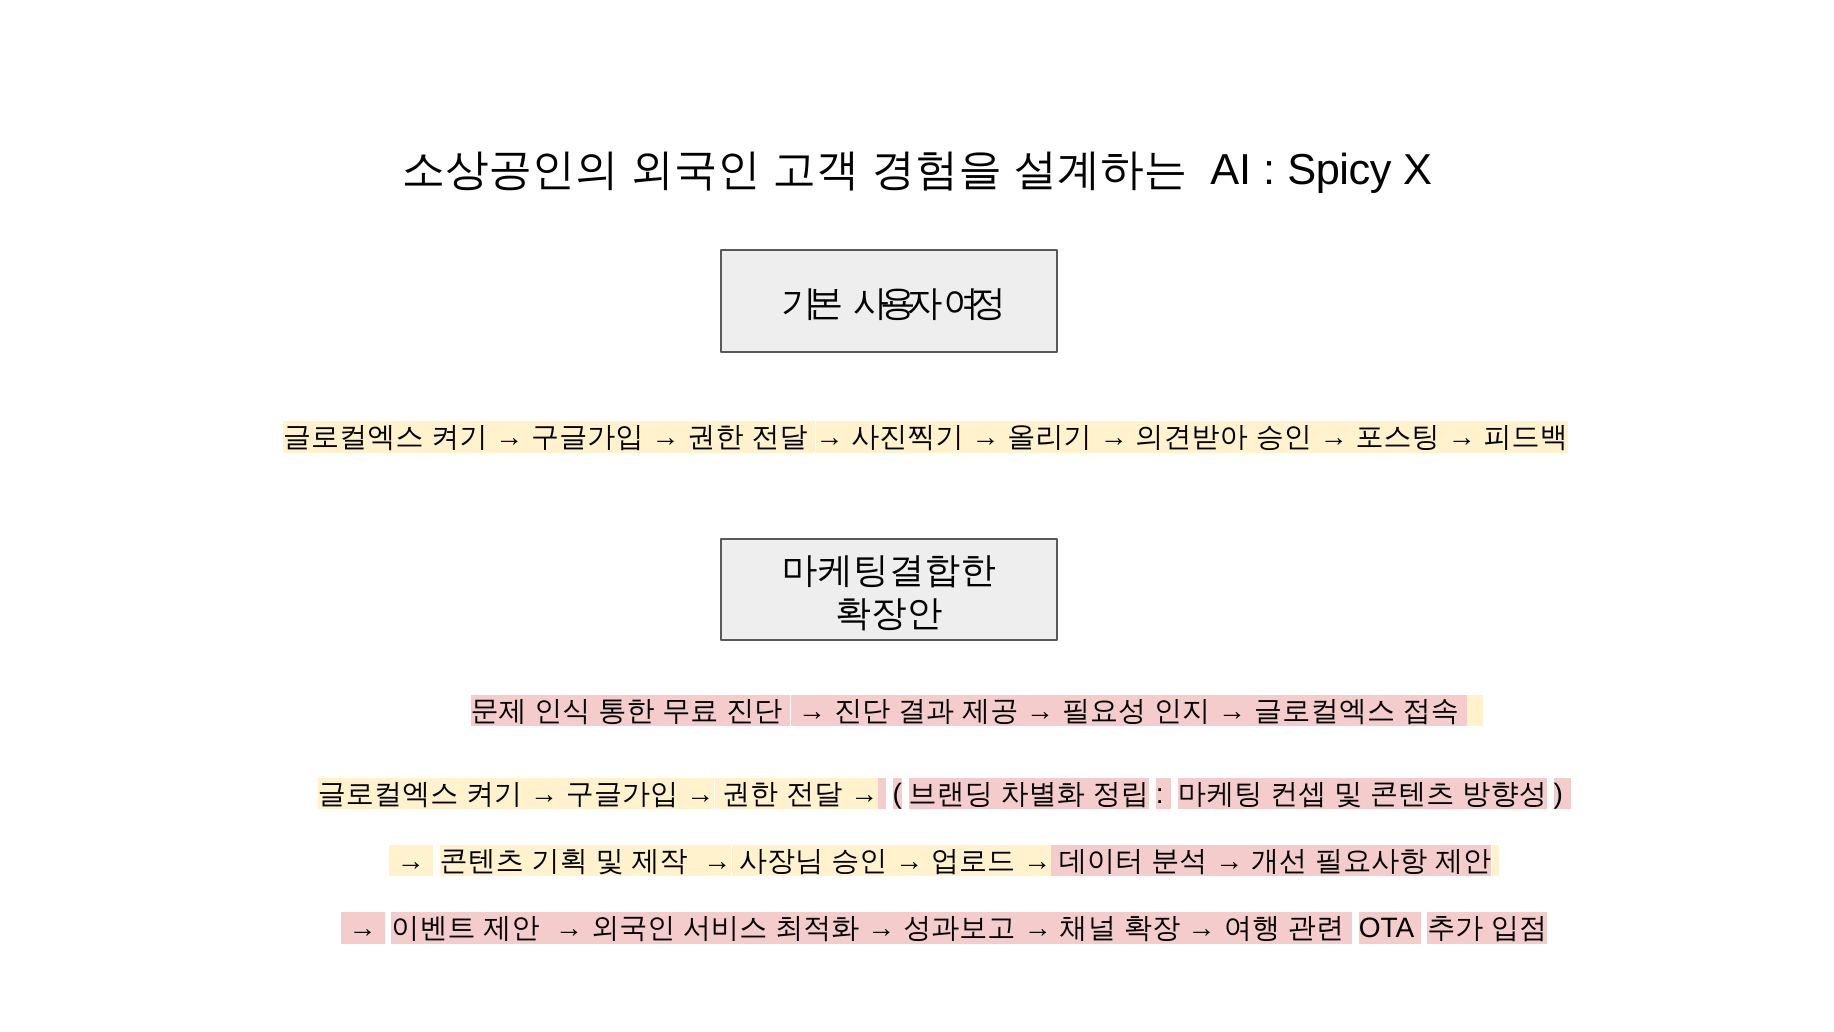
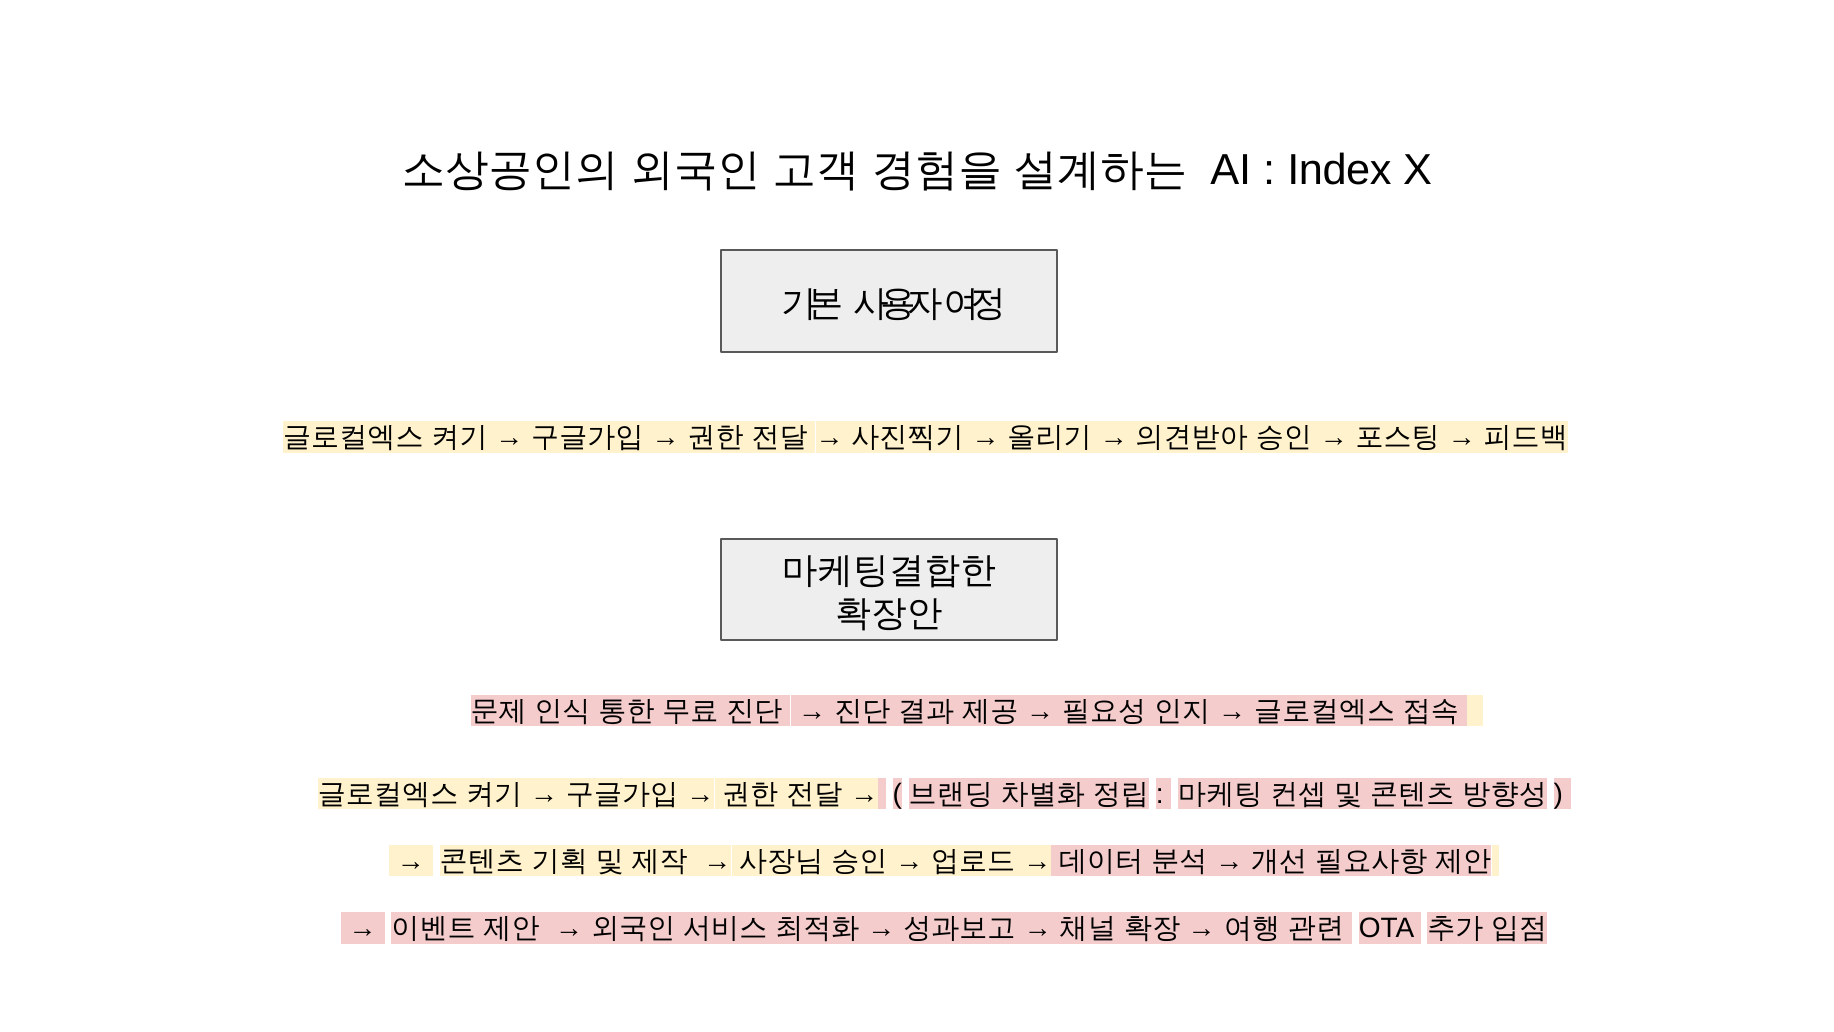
Spicy: Spicy -> Index
